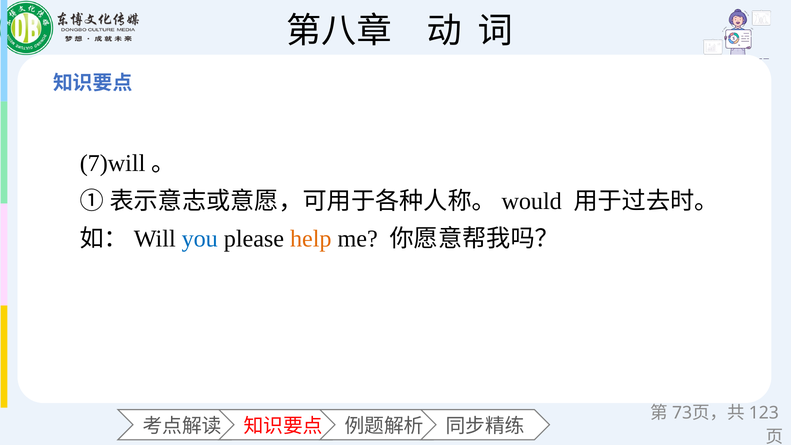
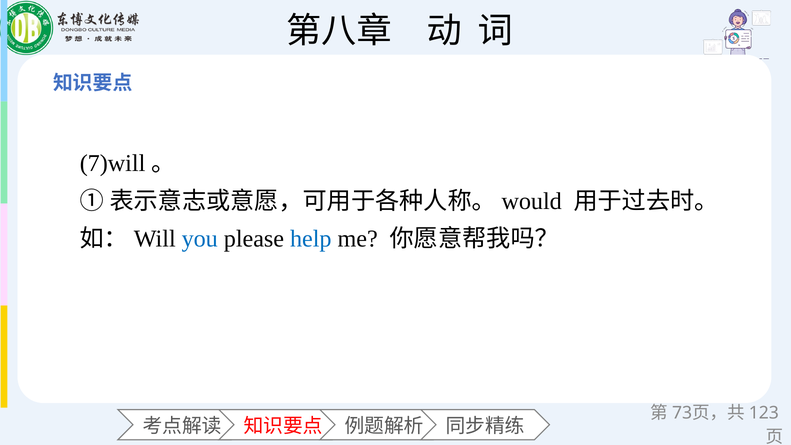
help colour: orange -> blue
